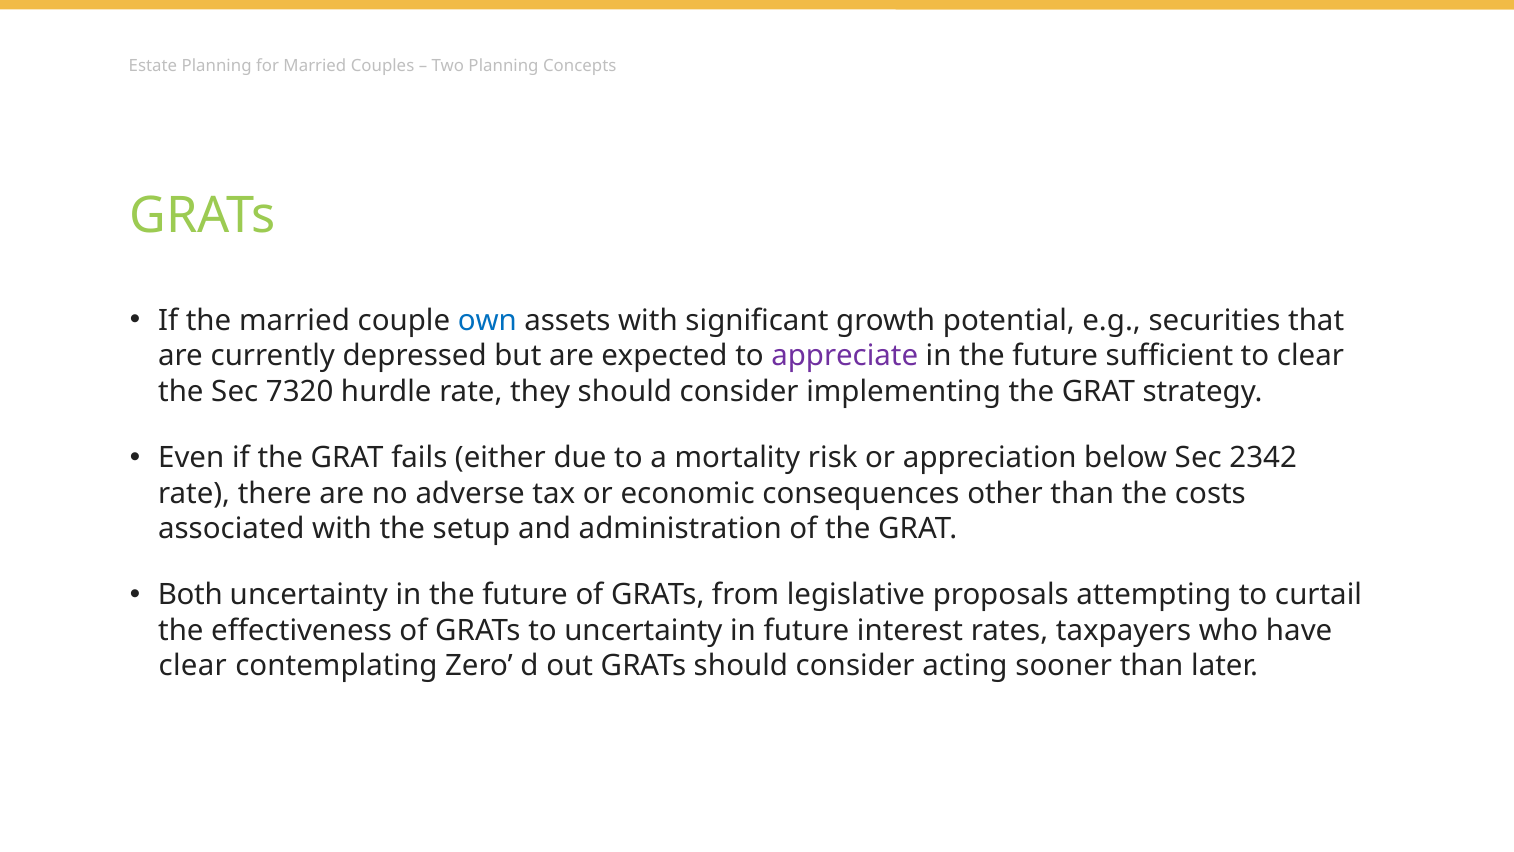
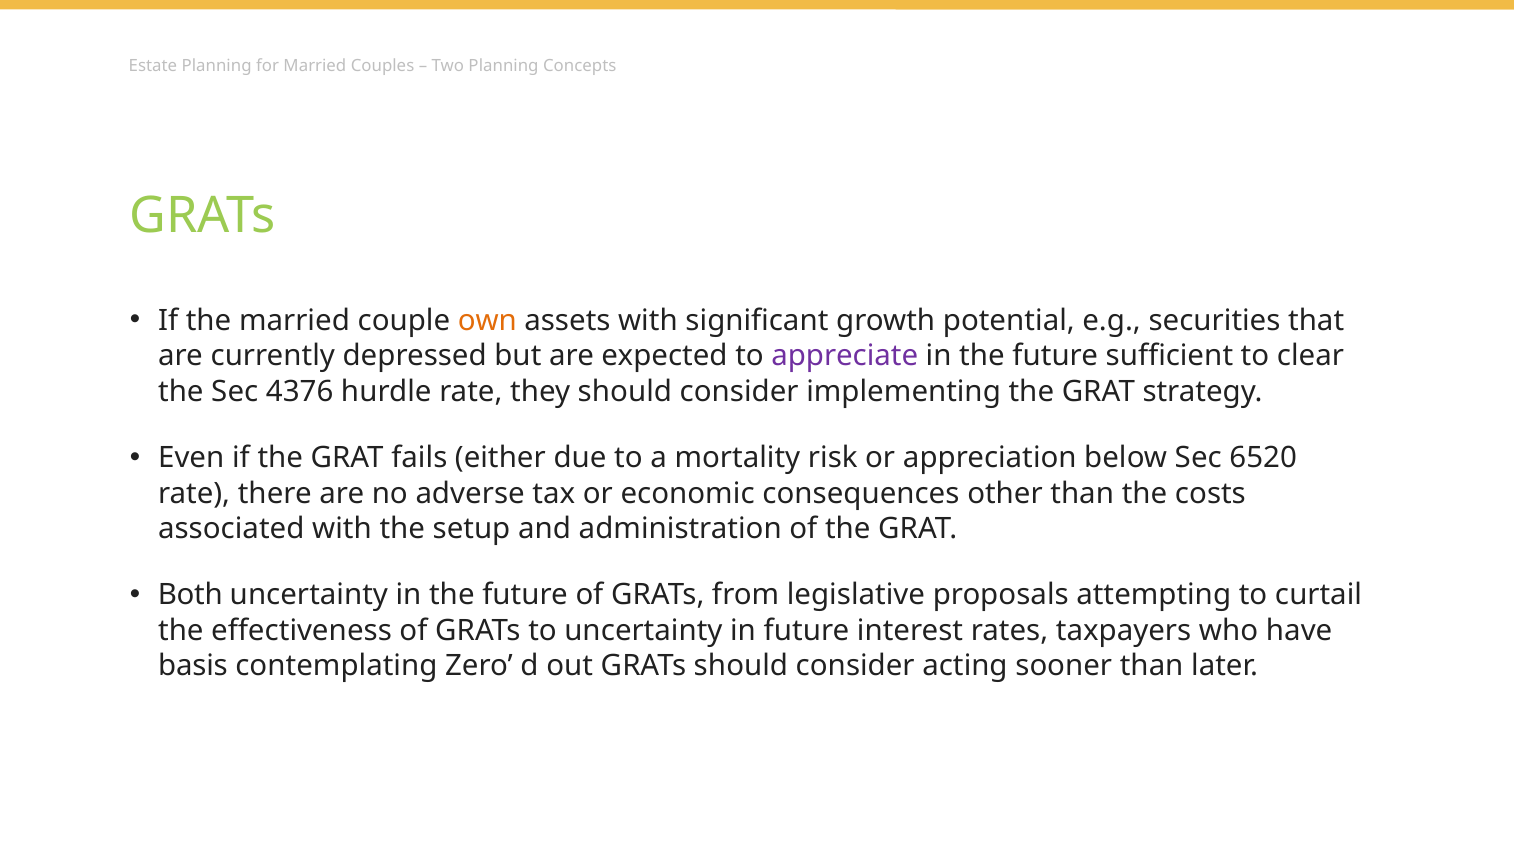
own colour: blue -> orange
7320: 7320 -> 4376
2342: 2342 -> 6520
clear at (193, 666): clear -> basis
